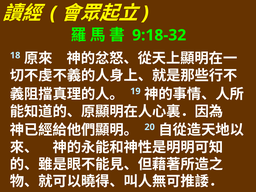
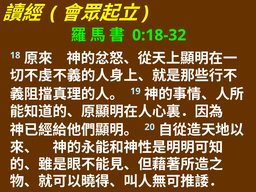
9:18-32: 9:18-32 -> 0:18-32
